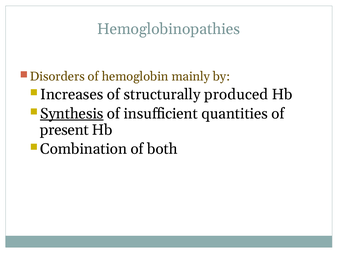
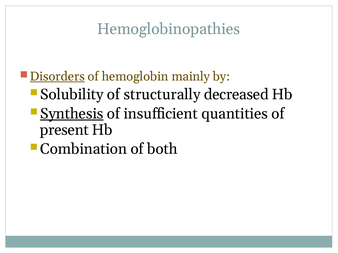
Disorders underline: none -> present
Increases: Increases -> Solubility
produced: produced -> decreased
